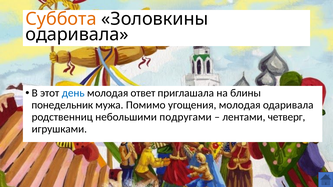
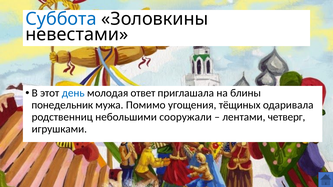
Суббота colour: orange -> blue
одаривала at (77, 35): одаривала -> невестами
угощения молодая: молодая -> тёщиных
подругами: подругами -> сооружали
